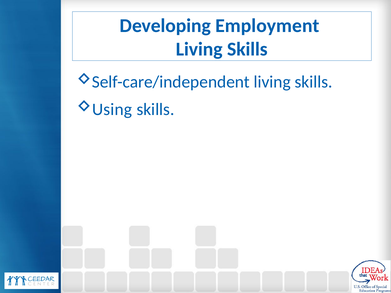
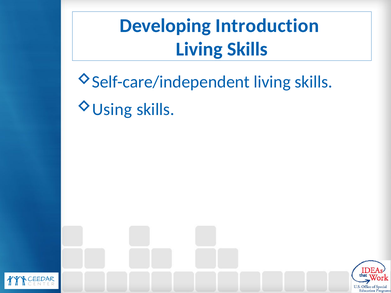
Employment: Employment -> Introduction
